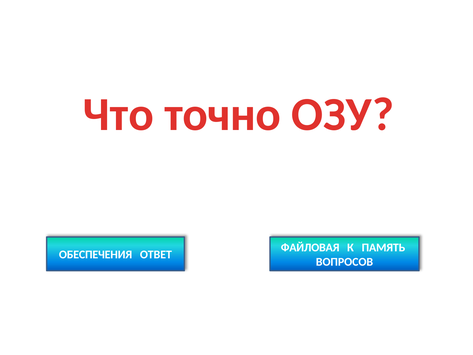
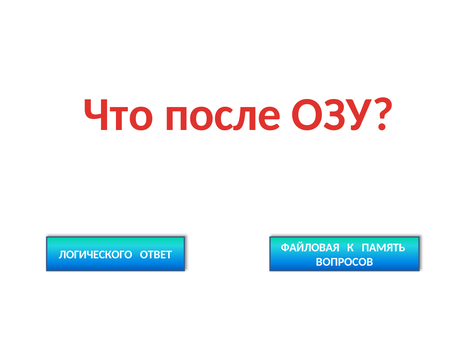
точно: точно -> после
ОБЕСПЕЧЕНИЯ: ОБЕСПЕЧЕНИЯ -> ЛОГИЧЕСКОГО
